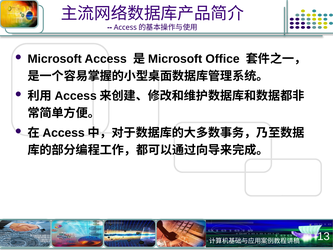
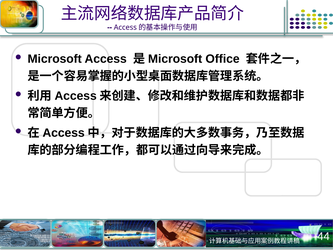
13: 13 -> 44
